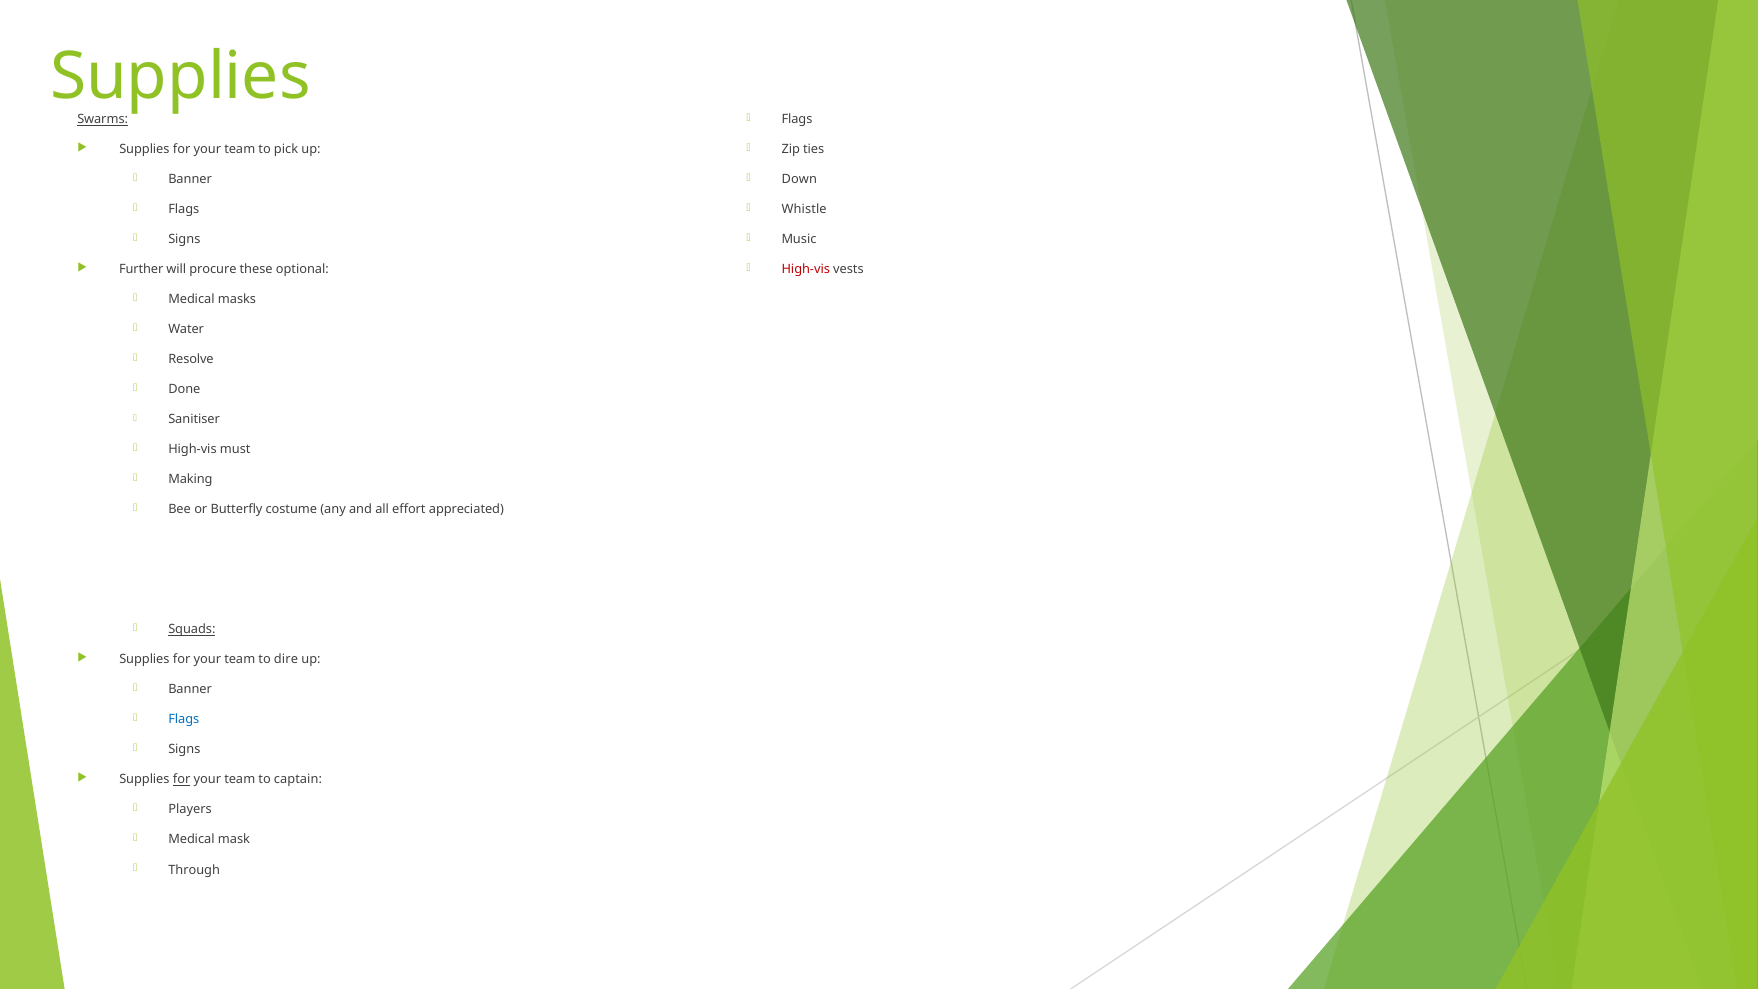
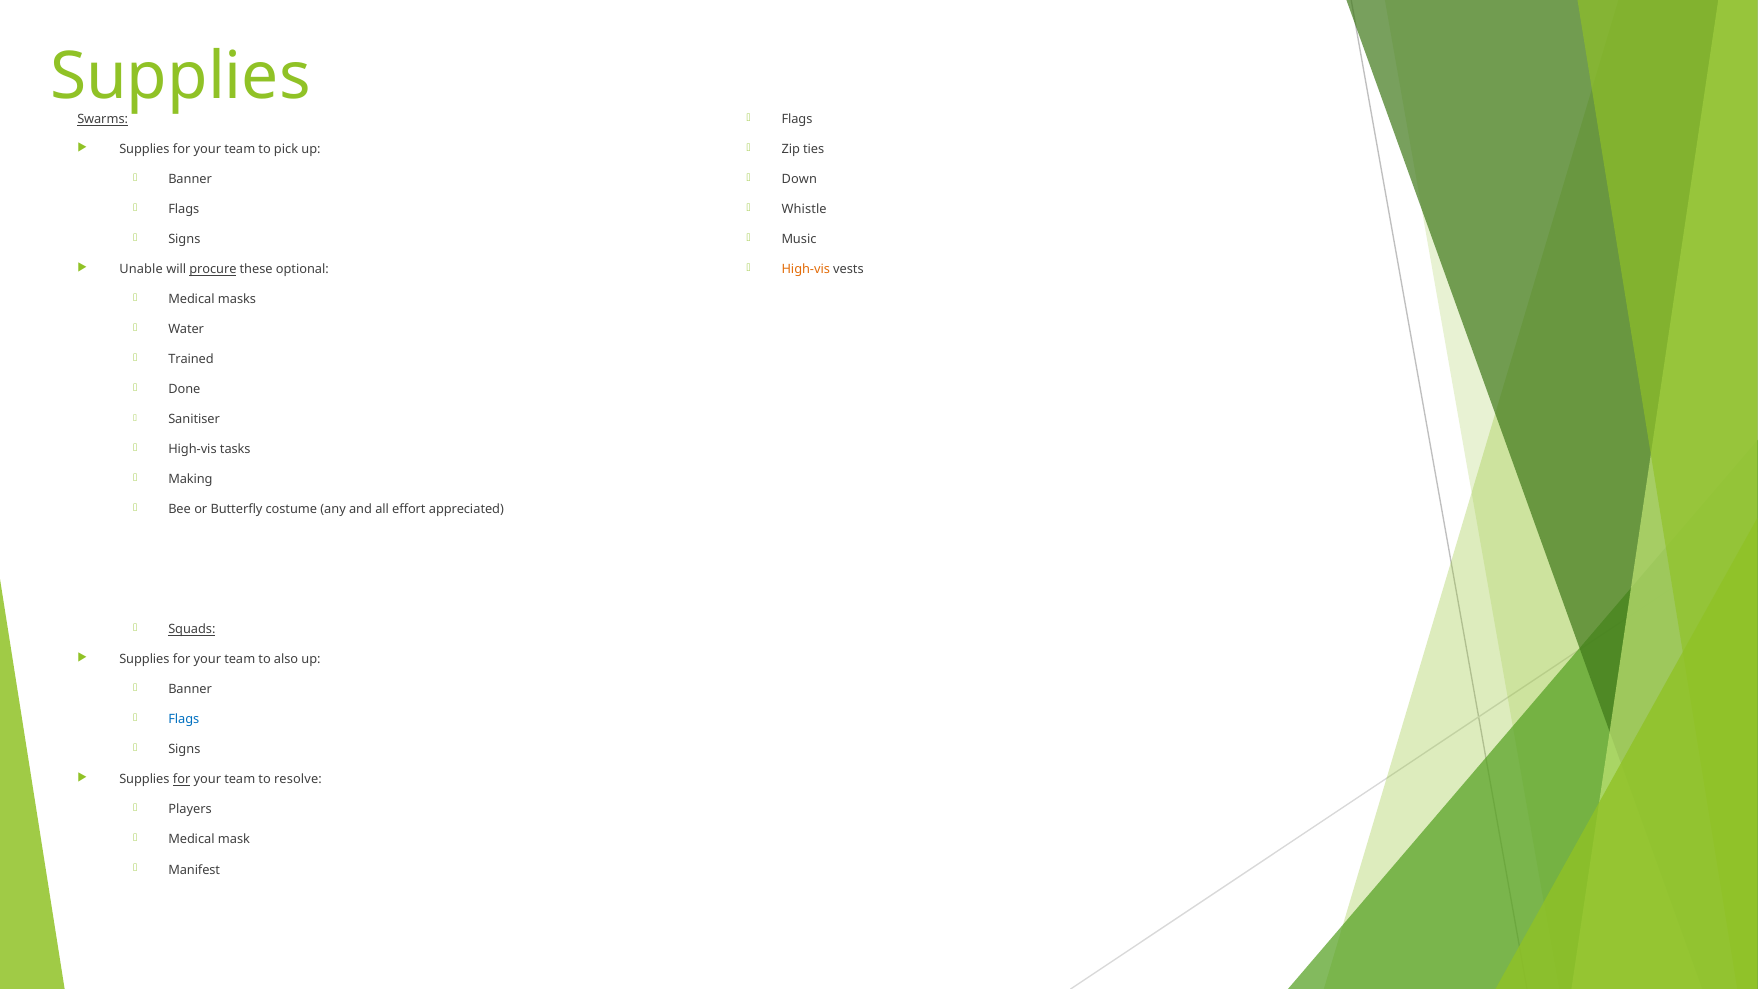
Further: Further -> Unable
procure underline: none -> present
High-vis at (806, 270) colour: red -> orange
Resolve: Resolve -> Trained
must: must -> tasks
dire: dire -> also
captain: captain -> resolve
Through: Through -> Manifest
